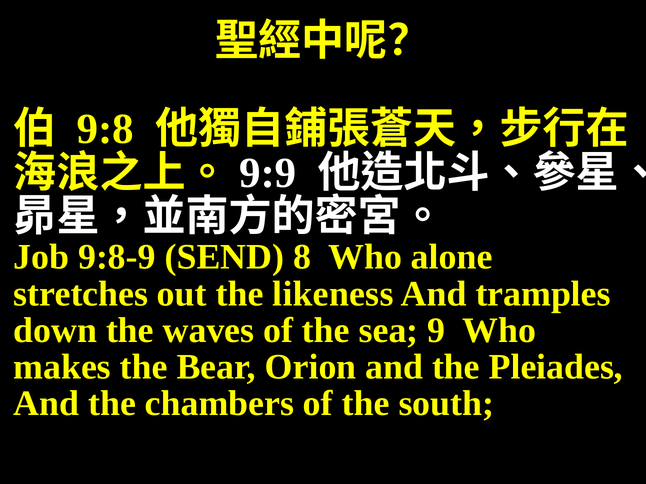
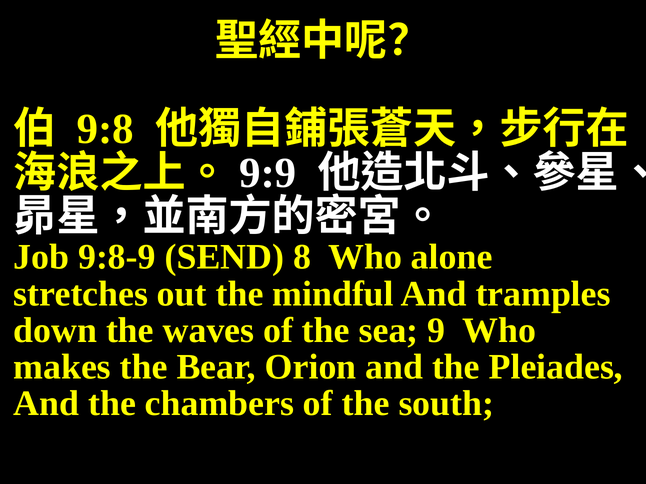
likeness: likeness -> mindful
